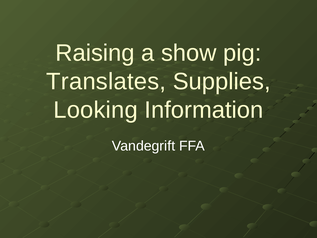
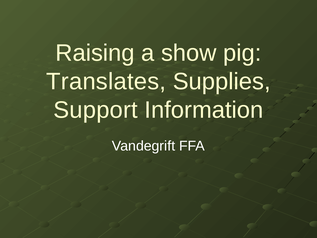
Looking: Looking -> Support
